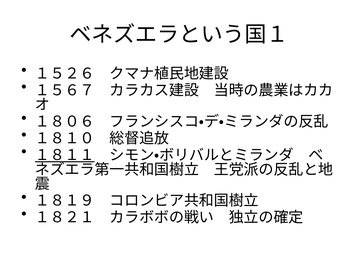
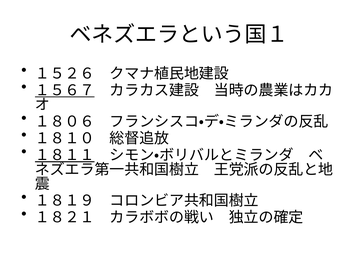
１５６７ underline: none -> present
